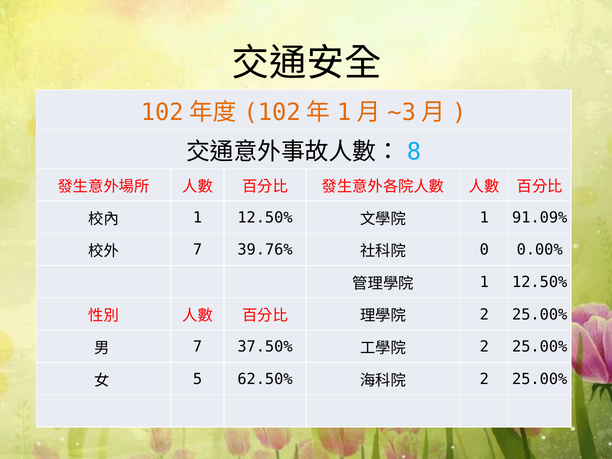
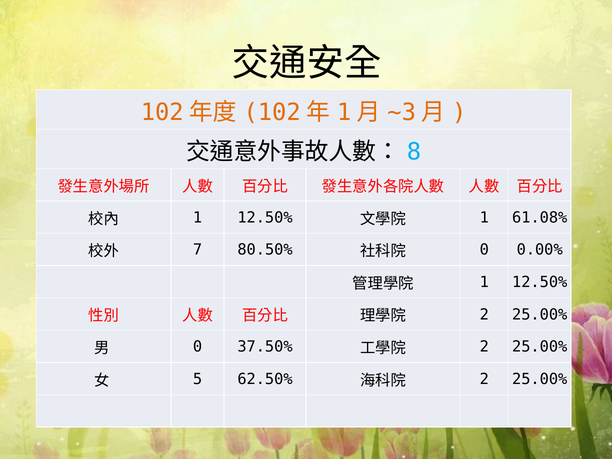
91.09%: 91.09% -> 61.08%
39.76%: 39.76% -> 80.50%
7 at (198, 347): 7 -> 0
